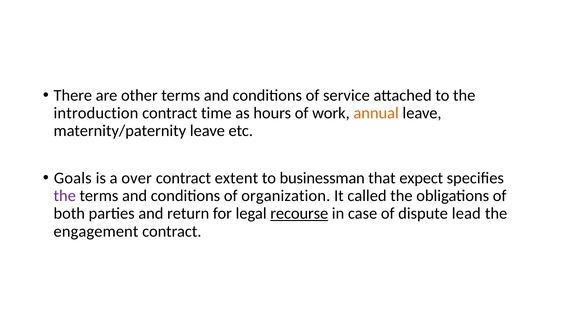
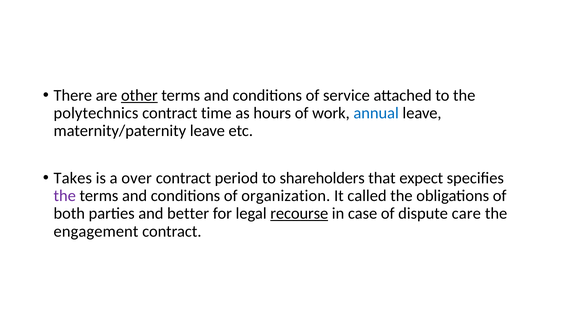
other underline: none -> present
introduction: introduction -> polytechnics
annual colour: orange -> blue
Goals: Goals -> Takes
extent: extent -> period
businessman: businessman -> shareholders
return: return -> better
lead: lead -> care
